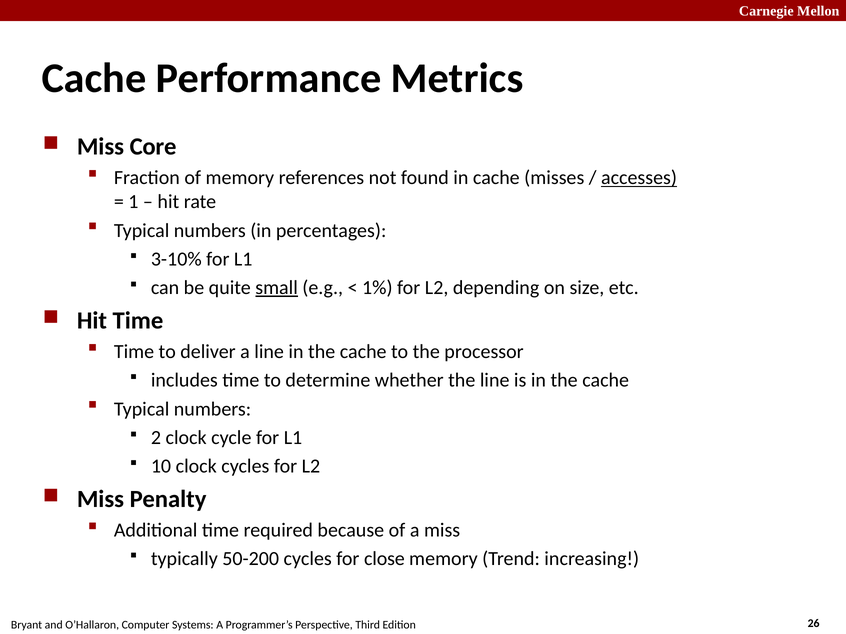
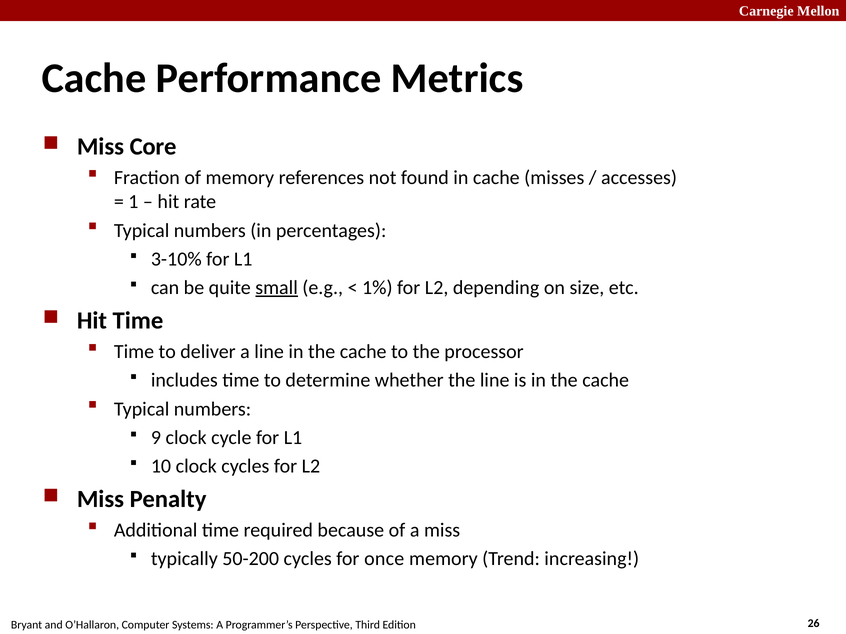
accesses underline: present -> none
2: 2 -> 9
close: close -> once
